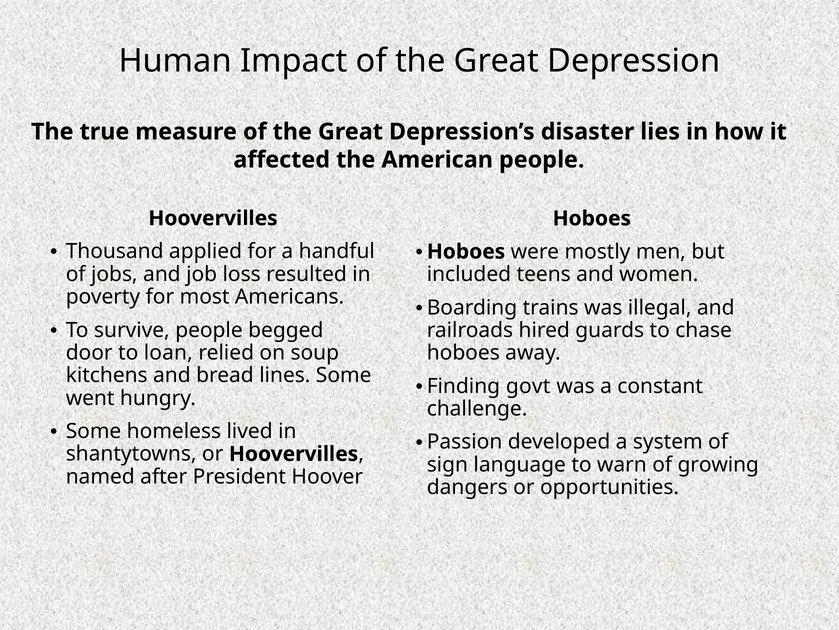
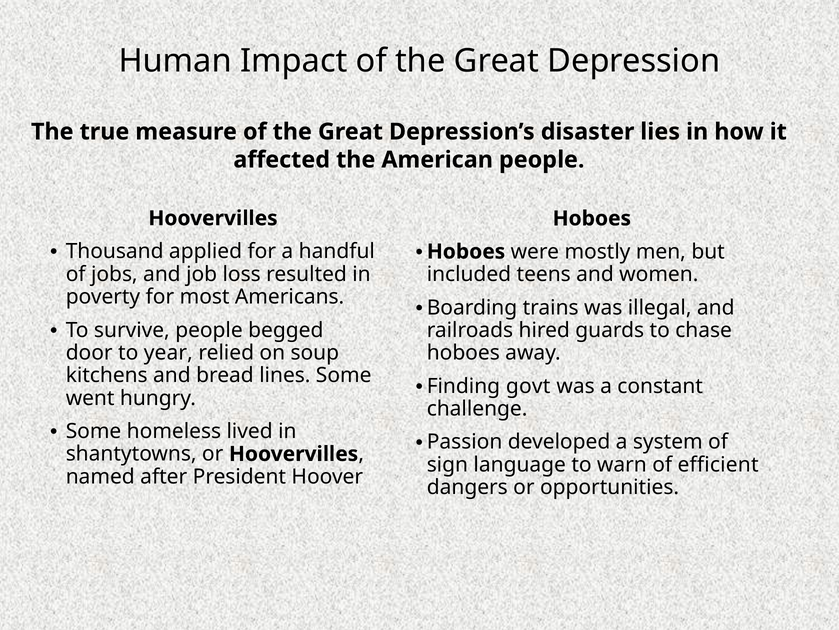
loan: loan -> year
growing: growing -> efficient
